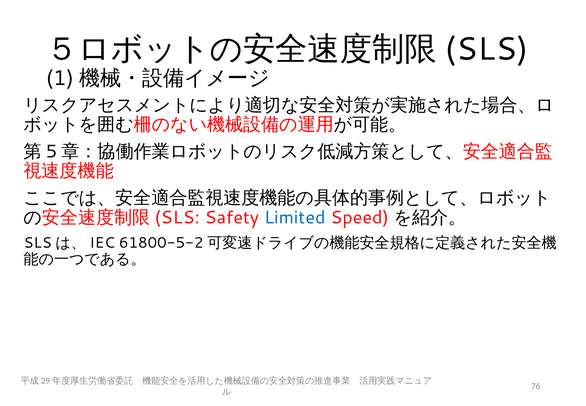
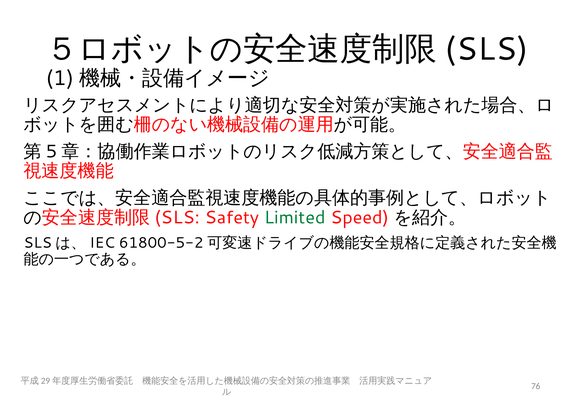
Limited colour: blue -> green
